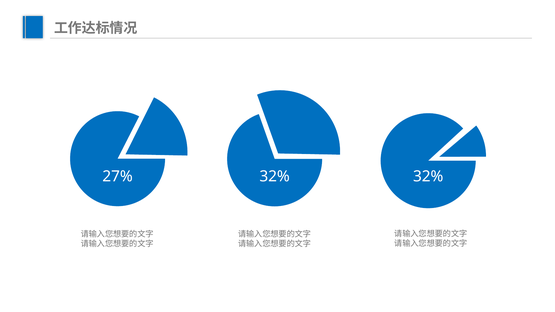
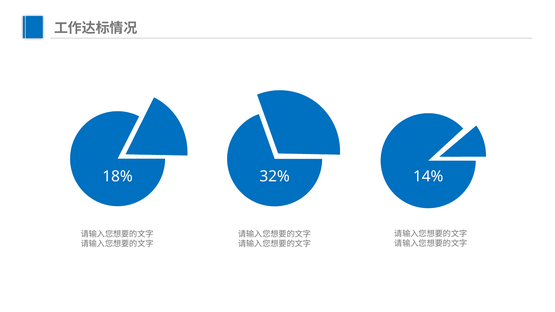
27%: 27% -> 18%
32% 32%: 32% -> 14%
